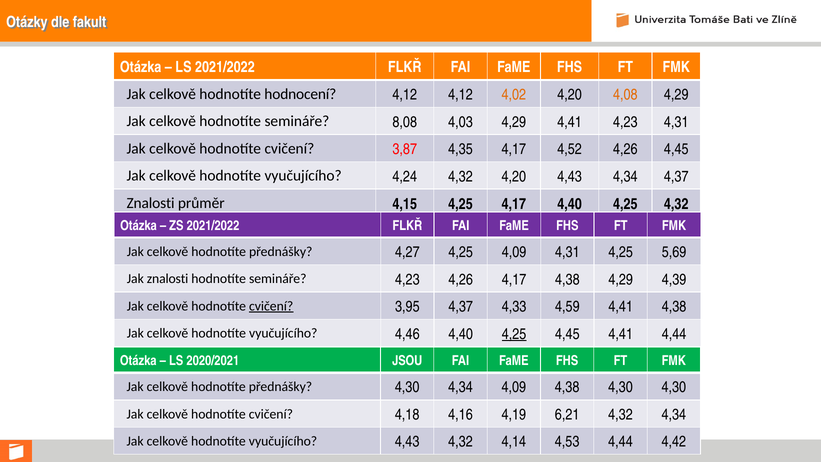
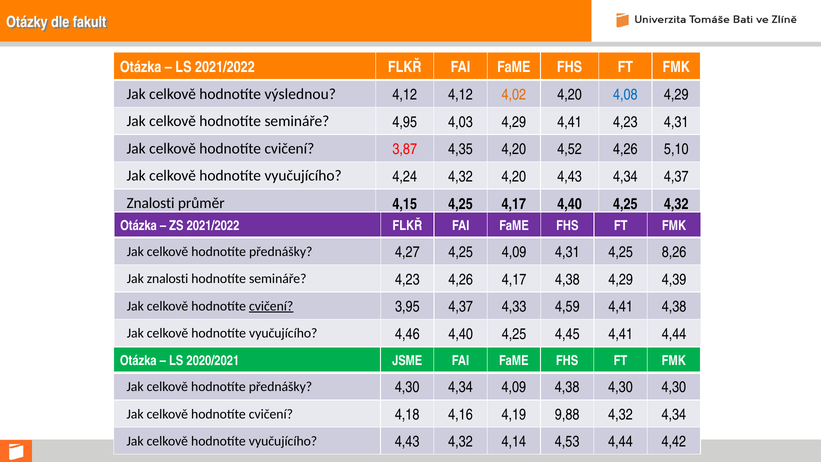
hodnocení: hodnocení -> výslednou
4,08 colour: orange -> blue
8,08: 8,08 -> 4,95
4,35 4,17: 4,17 -> 4,20
4,26 4,45: 4,45 -> 5,10
5,69: 5,69 -> 8,26
4,25 at (514, 334) underline: present -> none
JSOU: JSOU -> JSME
6,21: 6,21 -> 9,88
